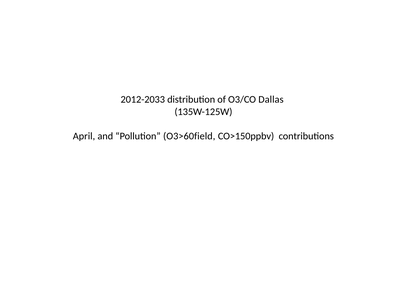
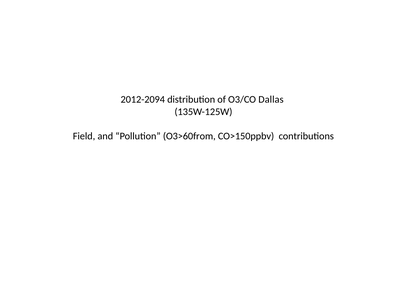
2012-2033: 2012-2033 -> 2012-2094
April: April -> Field
O3>60field: O3>60field -> O3>60from
